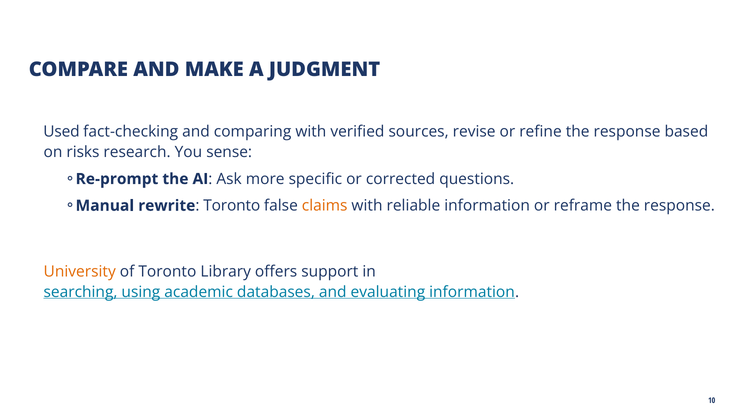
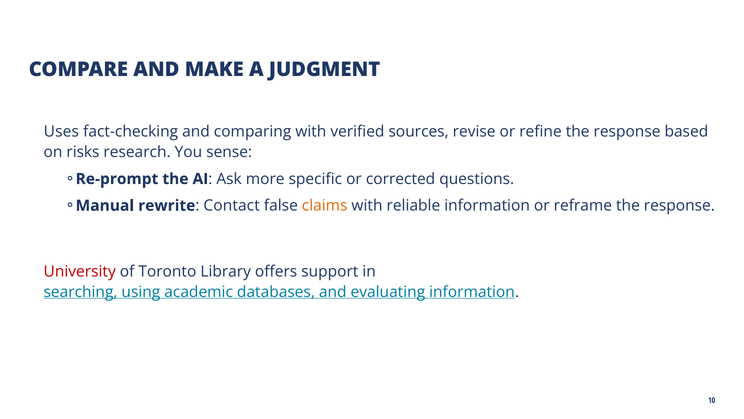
Used: Used -> Uses
rewrite Toronto: Toronto -> Contact
University colour: orange -> red
